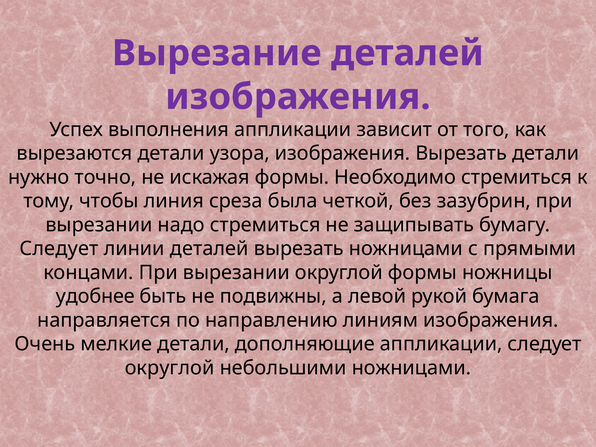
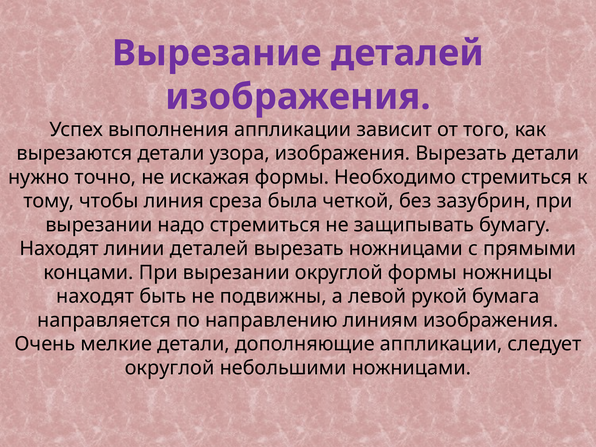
Следует at (59, 249): Следует -> Находят
удобнее at (95, 296): удобнее -> находят
